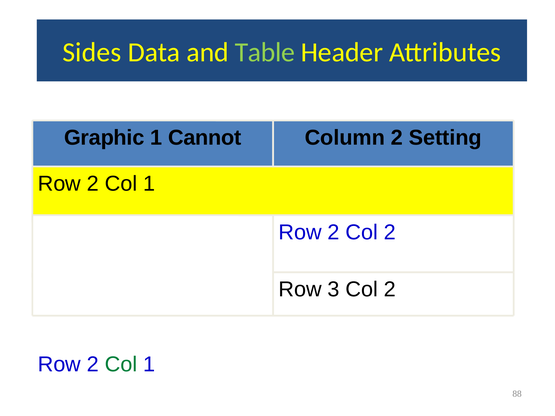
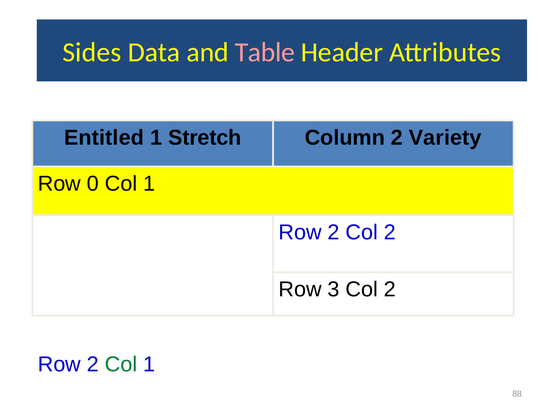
Table colour: light green -> pink
Graphic: Graphic -> Entitled
Cannot: Cannot -> Stretch
Setting: Setting -> Variety
2 at (93, 184): 2 -> 0
